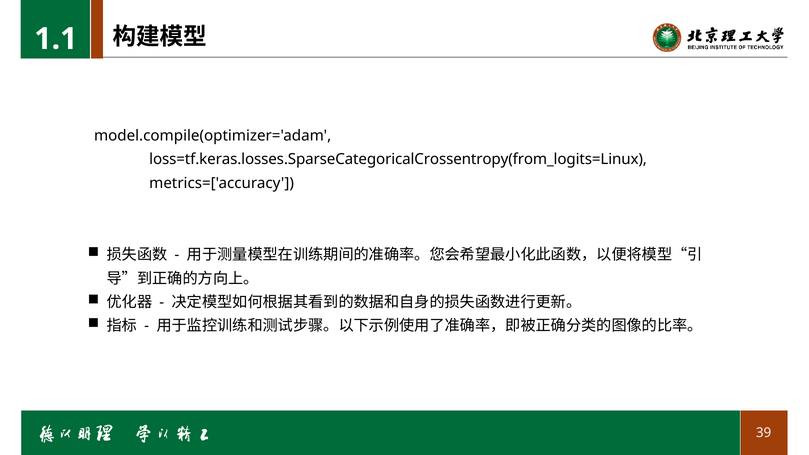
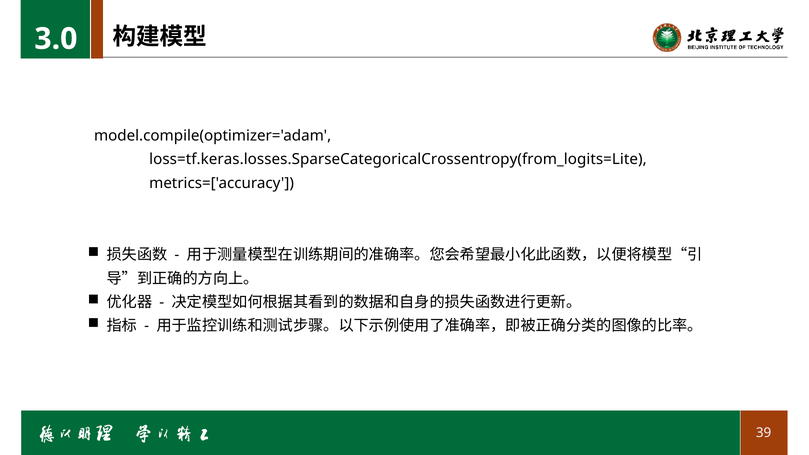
1.1: 1.1 -> 3.0
loss=tf.keras.losses.SparseCategoricalCrossentropy(from_logits=Linux: loss=tf.keras.losses.SparseCategoricalCrossentropy(from_logits=Linux -> loss=tf.keras.losses.SparseCategoricalCrossentropy(from_logits=Lite
